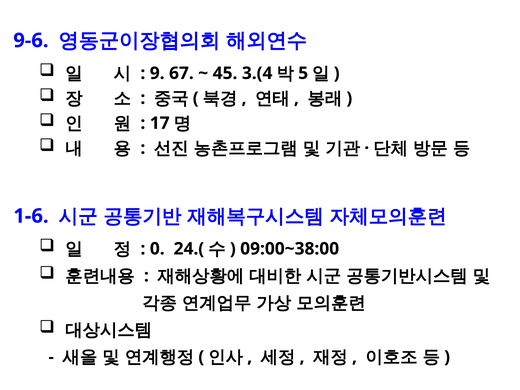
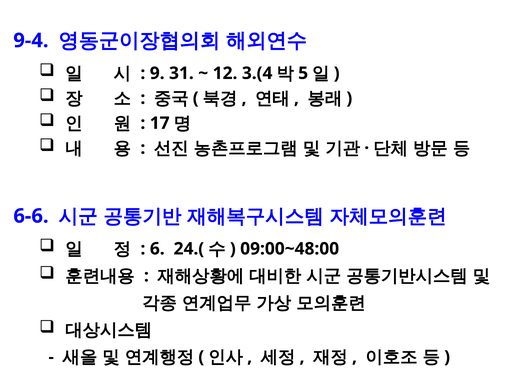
9-6: 9-6 -> 9-4
67: 67 -> 31
45: 45 -> 12
1-6: 1-6 -> 6-6
0: 0 -> 6
09:00~38:00: 09:00~38:00 -> 09:00~48:00
